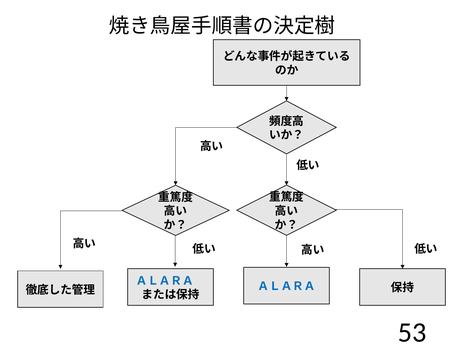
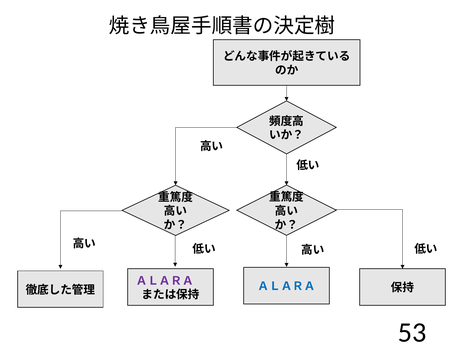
ＡＬＡＲＡ at (165, 281) colour: blue -> purple
